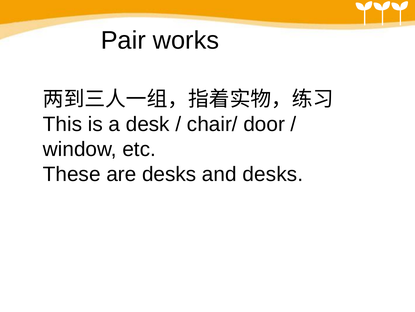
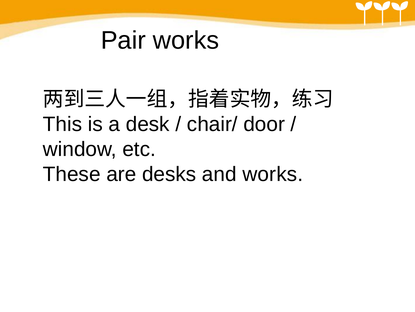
and desks: desks -> works
